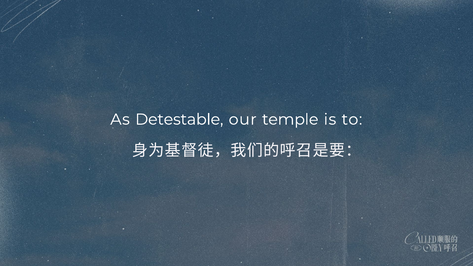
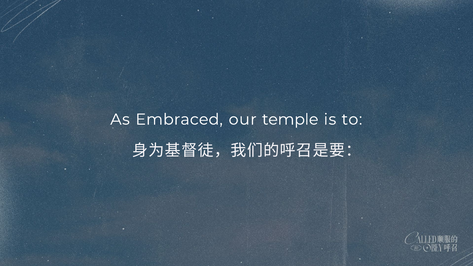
Detestable: Detestable -> Embraced
